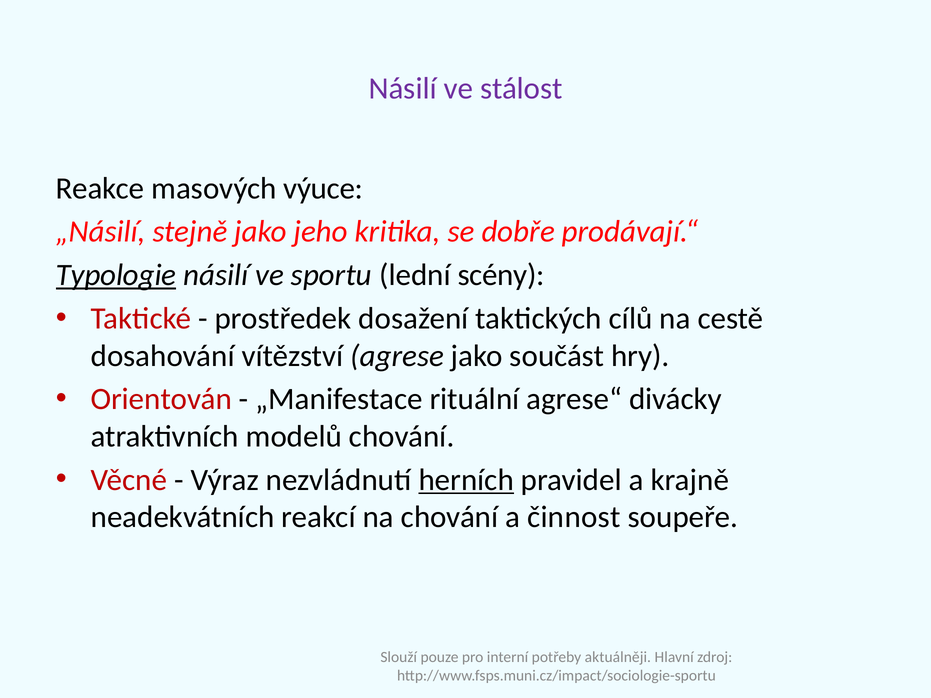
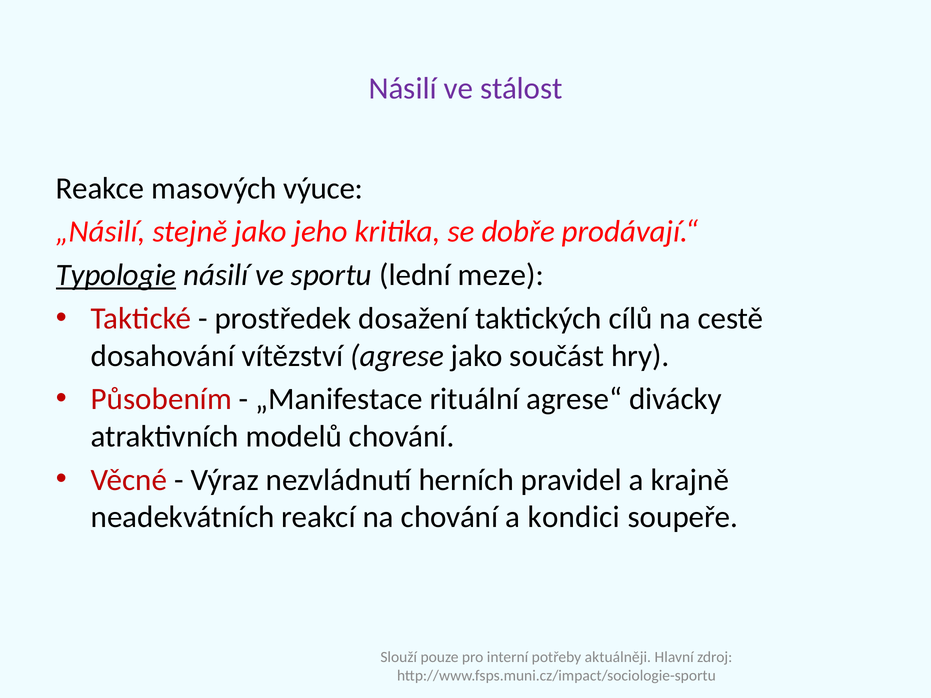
scény: scény -> meze
Orientován: Orientován -> Působením
herních underline: present -> none
činnost: činnost -> kondici
